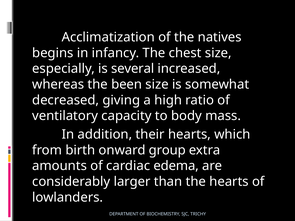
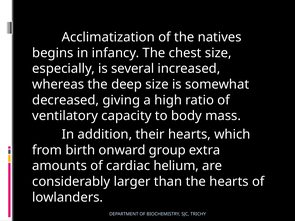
been: been -> deep
edema: edema -> helium
